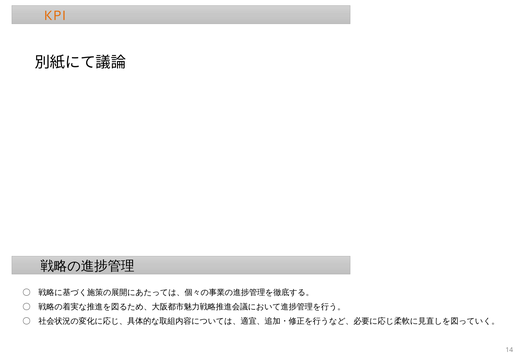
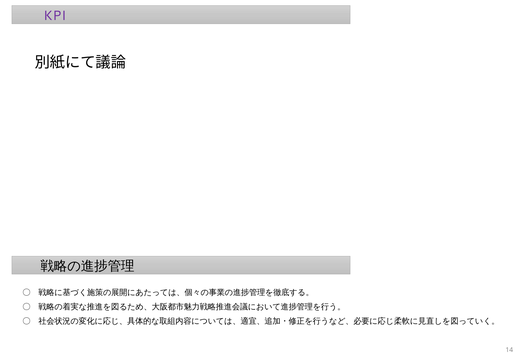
KPI colour: orange -> purple
